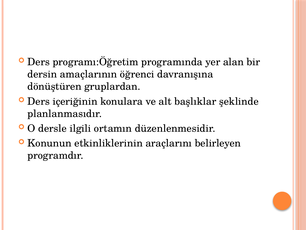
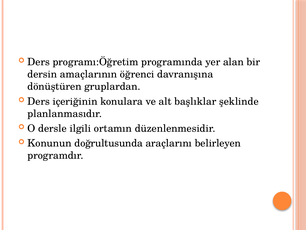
etkinliklerinin: etkinliklerinin -> doğrultusunda
